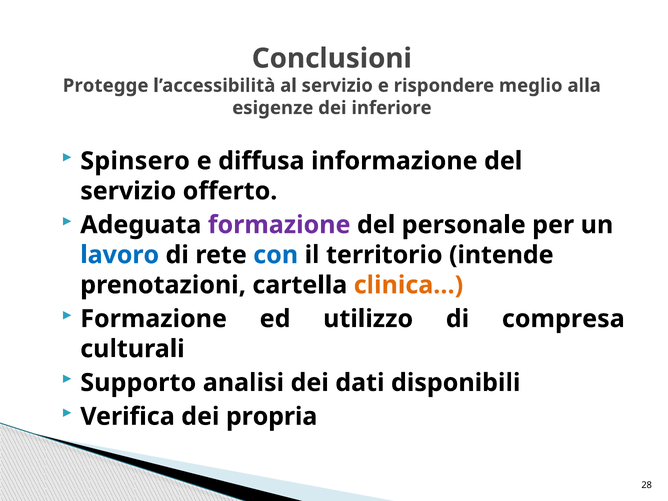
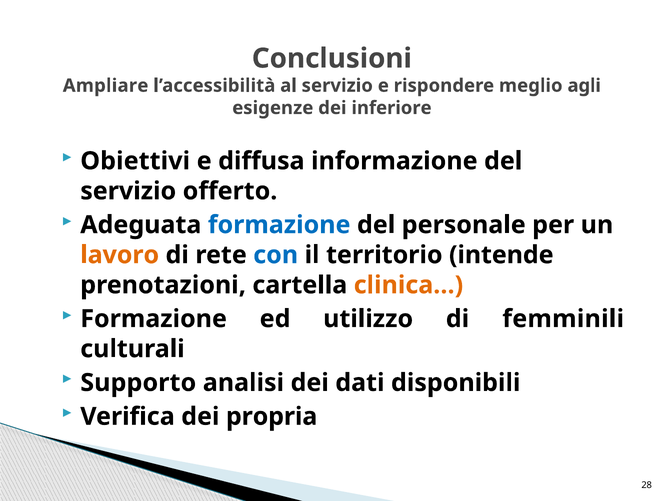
Protegge: Protegge -> Ampliare
alla: alla -> agli
Spinsero: Spinsero -> Obiettivi
formazione at (279, 225) colour: purple -> blue
lavoro colour: blue -> orange
compresa: compresa -> femminili
